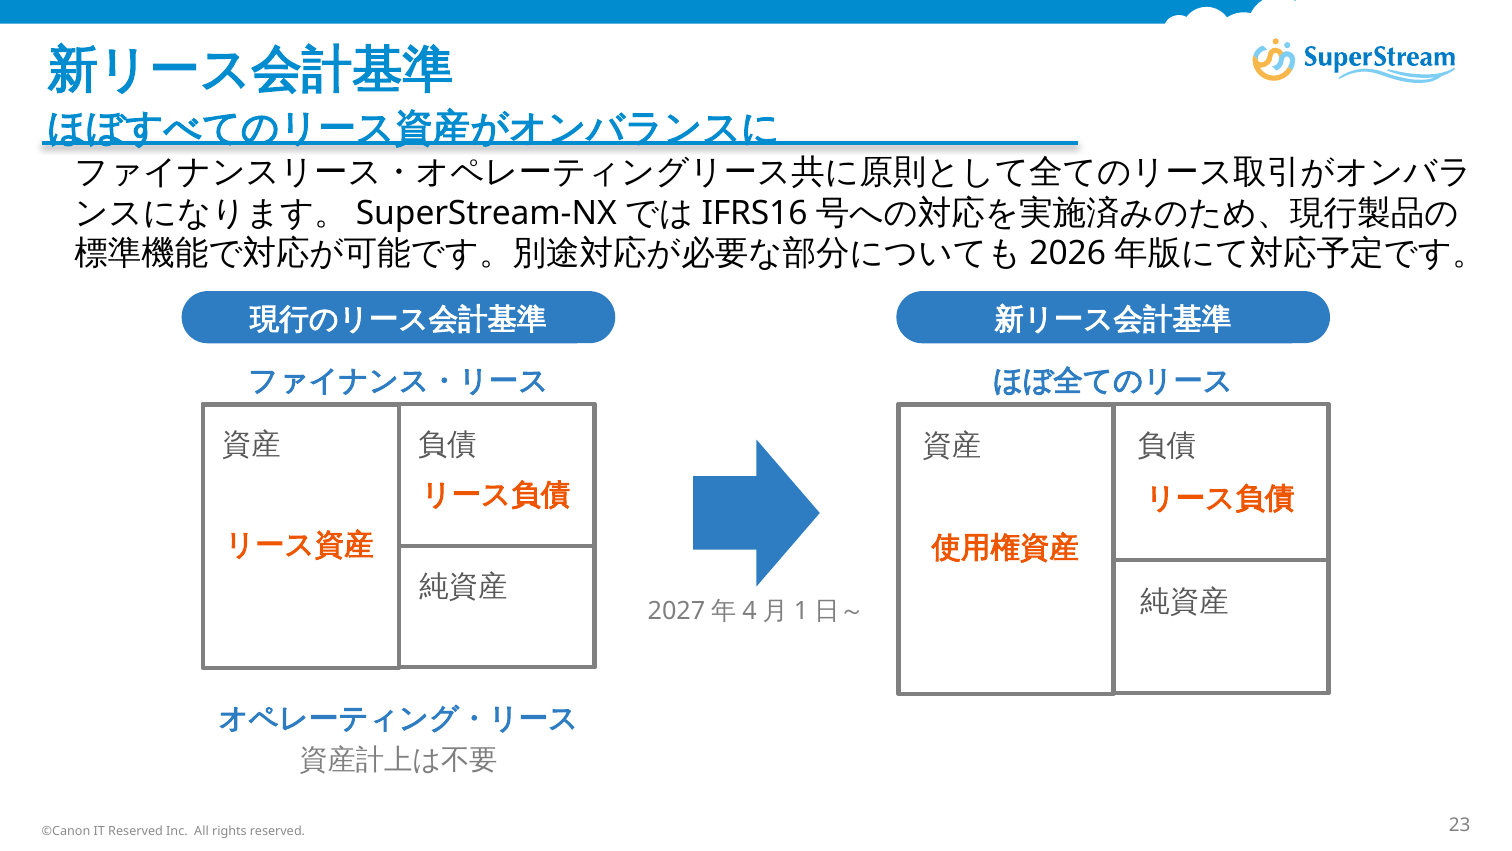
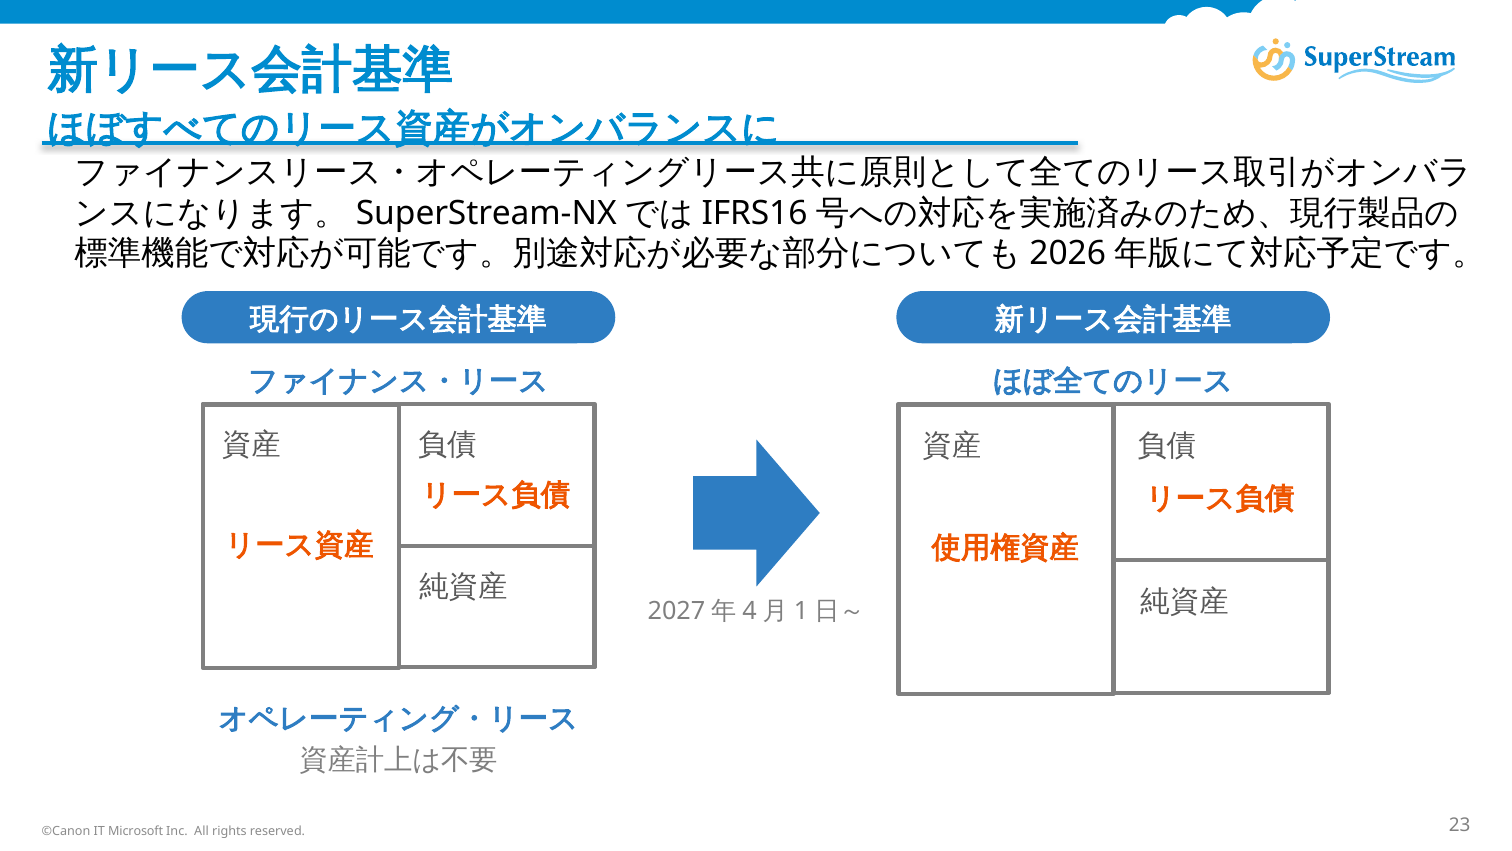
IT Reserved: Reserved -> Microsoft
